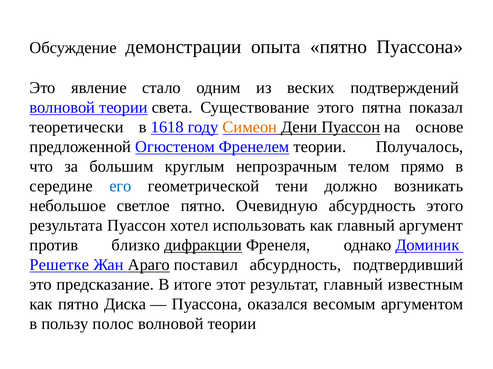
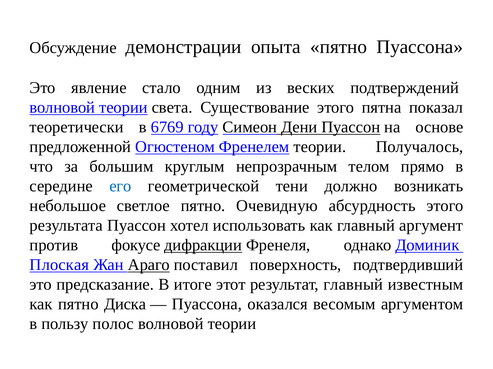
1618: 1618 -> 6769
Симеон colour: orange -> black
близко: близко -> фокусе
Решетке: Решетке -> Плоская
поставил абсурдность: абсурдность -> поверхность
